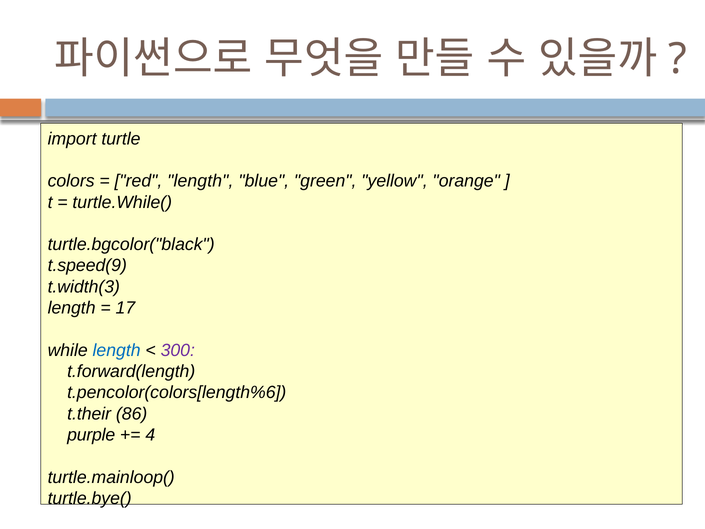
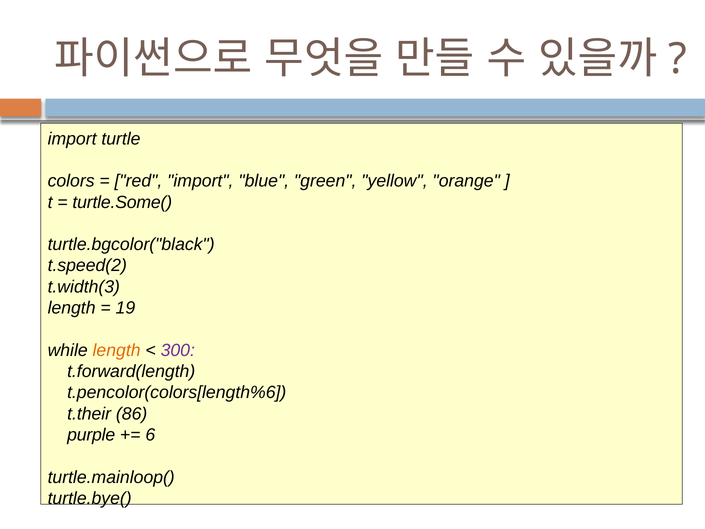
red length: length -> import
turtle.While(: turtle.While( -> turtle.Some(
t.speed(9: t.speed(9 -> t.speed(2
17: 17 -> 19
length at (117, 350) colour: blue -> orange
4: 4 -> 6
